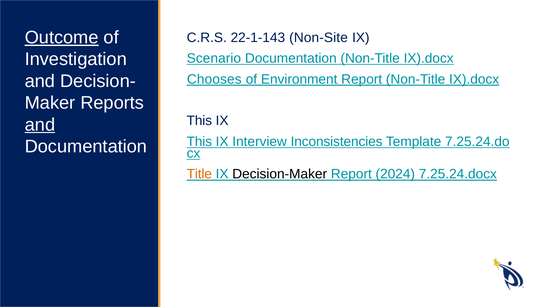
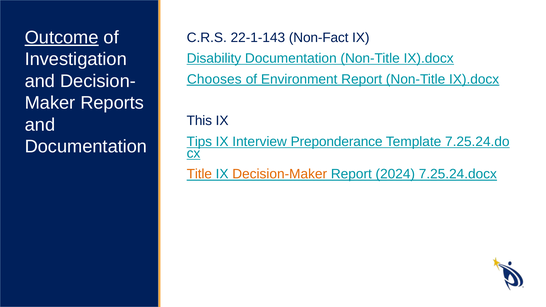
Non-Site: Non-Site -> Non-Fact
Scenario: Scenario -> Disability
and at (40, 125) underline: present -> none
This at (199, 142): This -> Tips
Inconsistencies: Inconsistencies -> Preponderance
Decision-Maker colour: black -> orange
